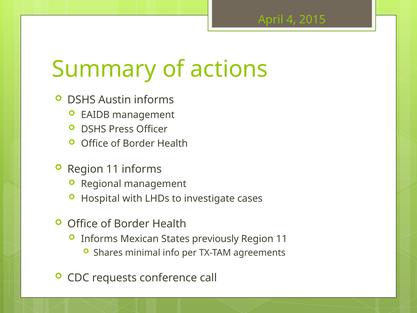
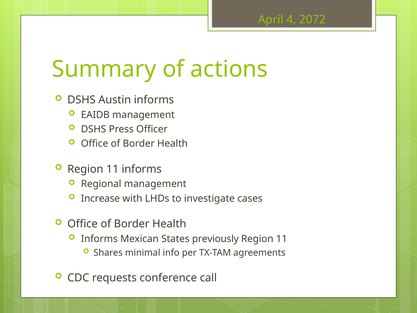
2015: 2015 -> 2072
Hospital: Hospital -> Increase
